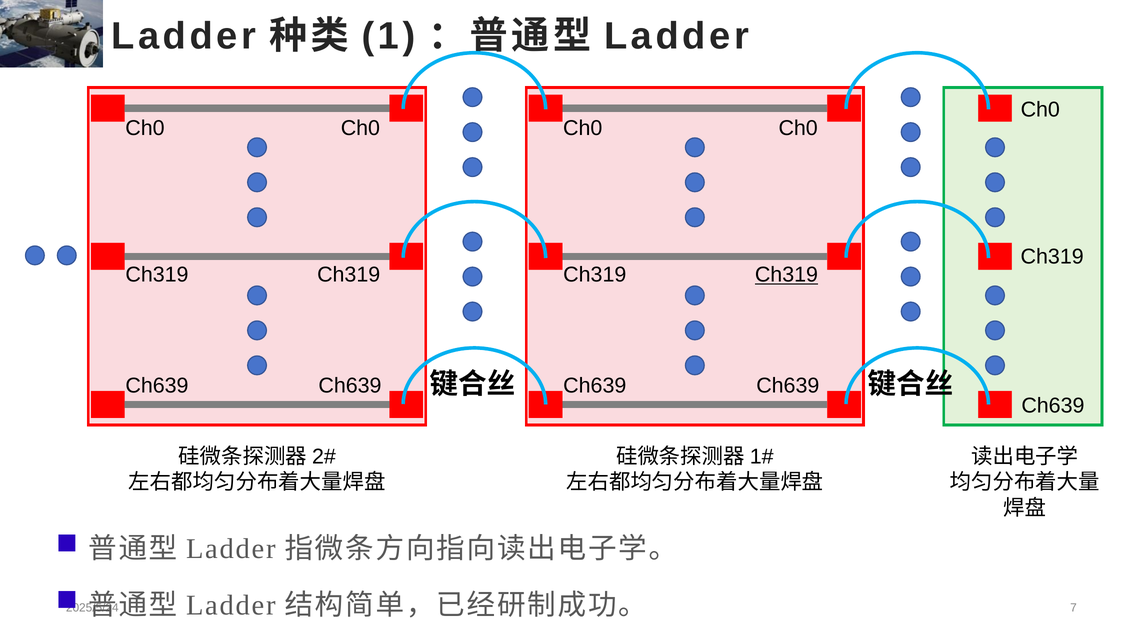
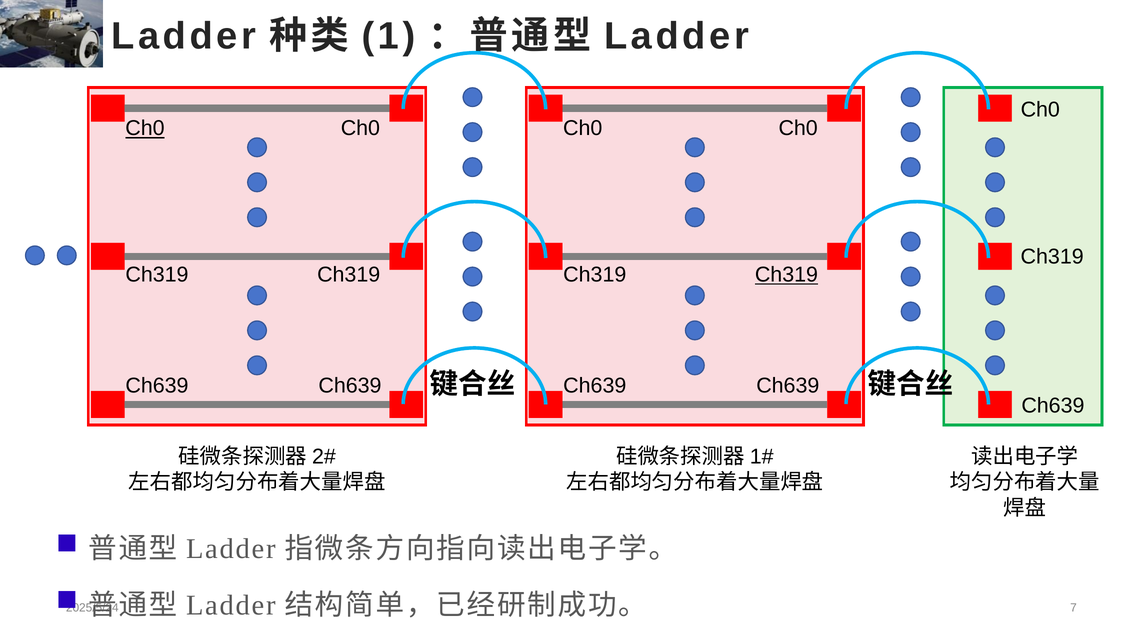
Ch0 at (145, 128) underline: none -> present
